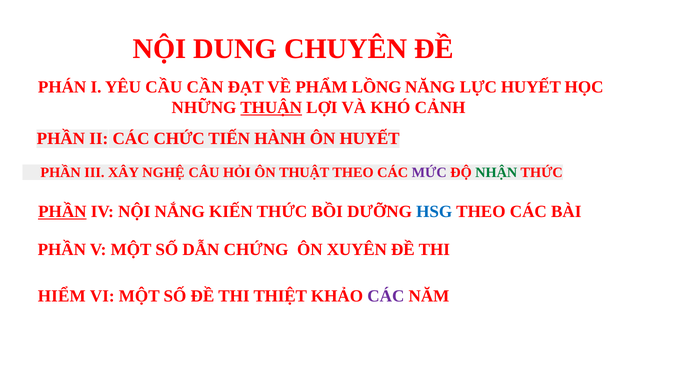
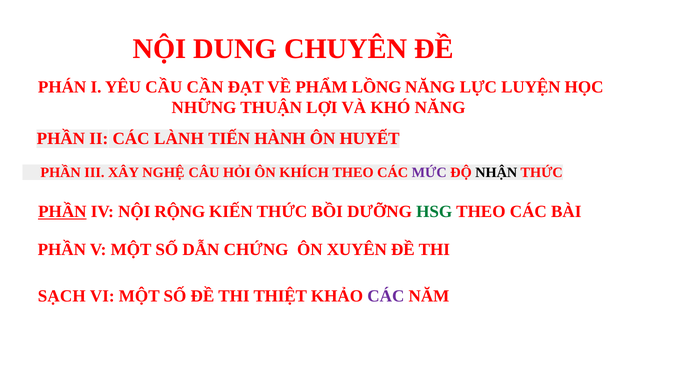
LỰC HUYẾT: HUYẾT -> LUYỆN
THUẬN underline: present -> none
KHÓ CẢNH: CẢNH -> NĂNG
CHỨC: CHỨC -> LÀNH
THUẬT: THUẬT -> KHÍCH
NHẬN colour: green -> black
NẮNG: NẮNG -> RỘNG
HSG colour: blue -> green
HIỂM: HIỂM -> SẠCH
